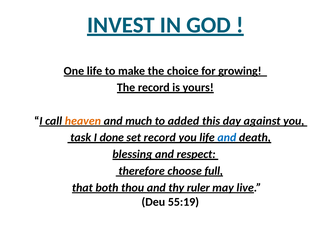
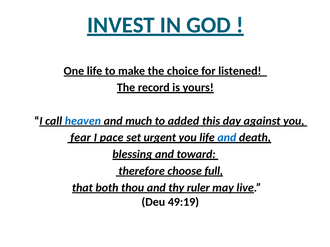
growing: growing -> listened
heaven colour: orange -> blue
task: task -> fear
done: done -> pace
set record: record -> urgent
respect: respect -> toward
55:19: 55:19 -> 49:19
